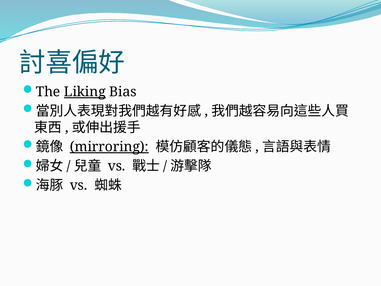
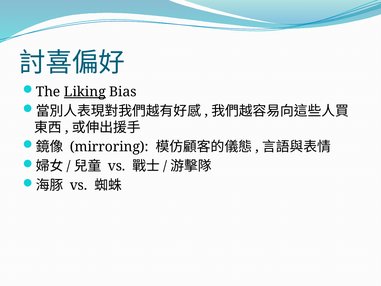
mirroring underline: present -> none
